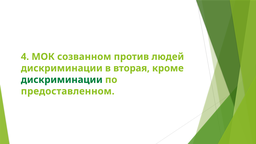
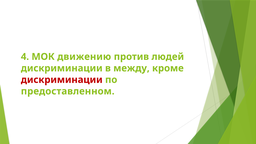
созванном: созванном -> движению
вторая: вторая -> между
дискриминации at (62, 80) colour: green -> red
